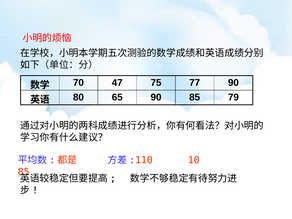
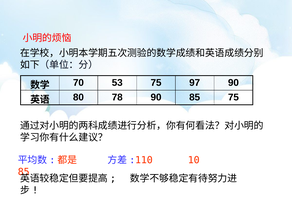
47: 47 -> 53
77: 77 -> 97
65: 65 -> 78
85 79: 79 -> 75
